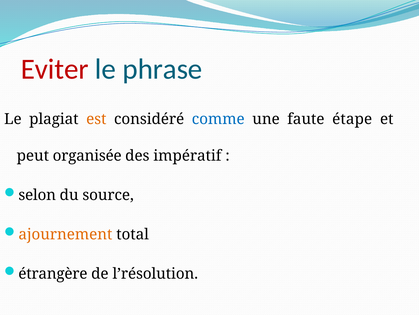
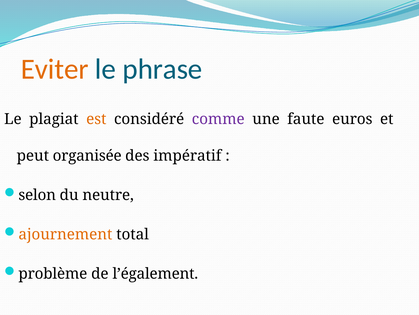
Eviter colour: red -> orange
comme colour: blue -> purple
étape: étape -> euros
source: source -> neutre
étrangère: étrangère -> problème
l’résolution: l’résolution -> l’également
